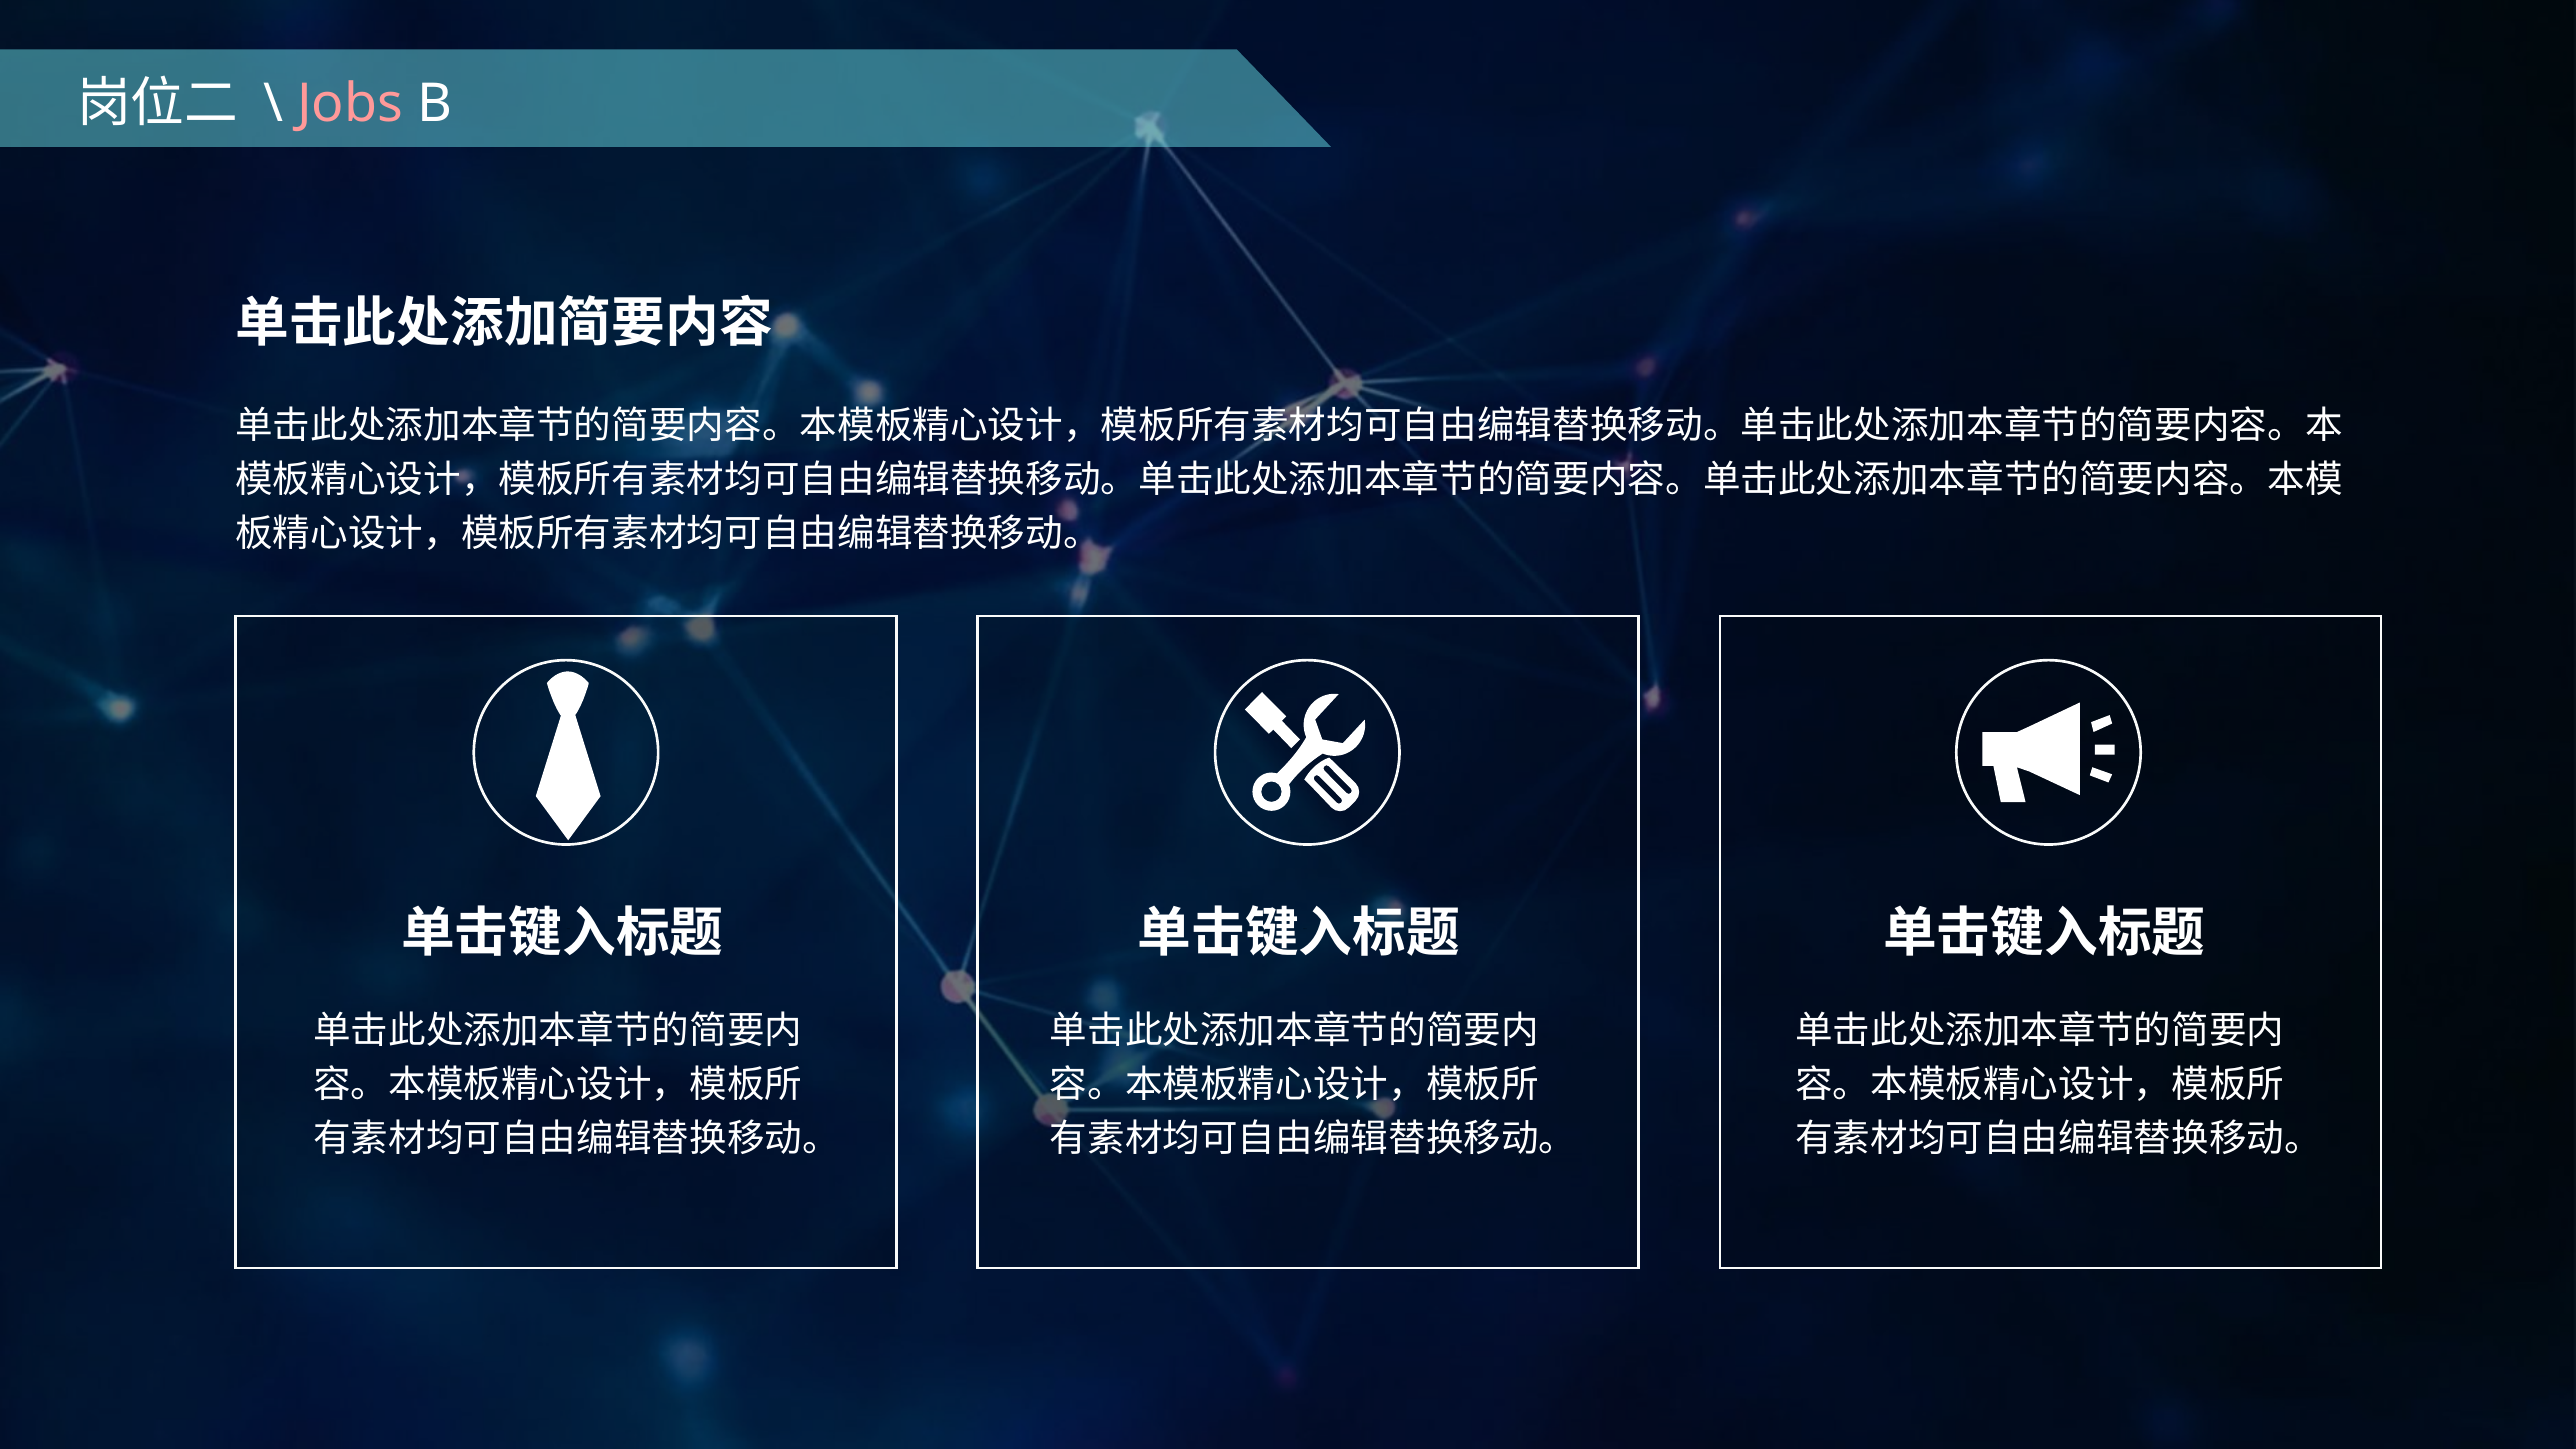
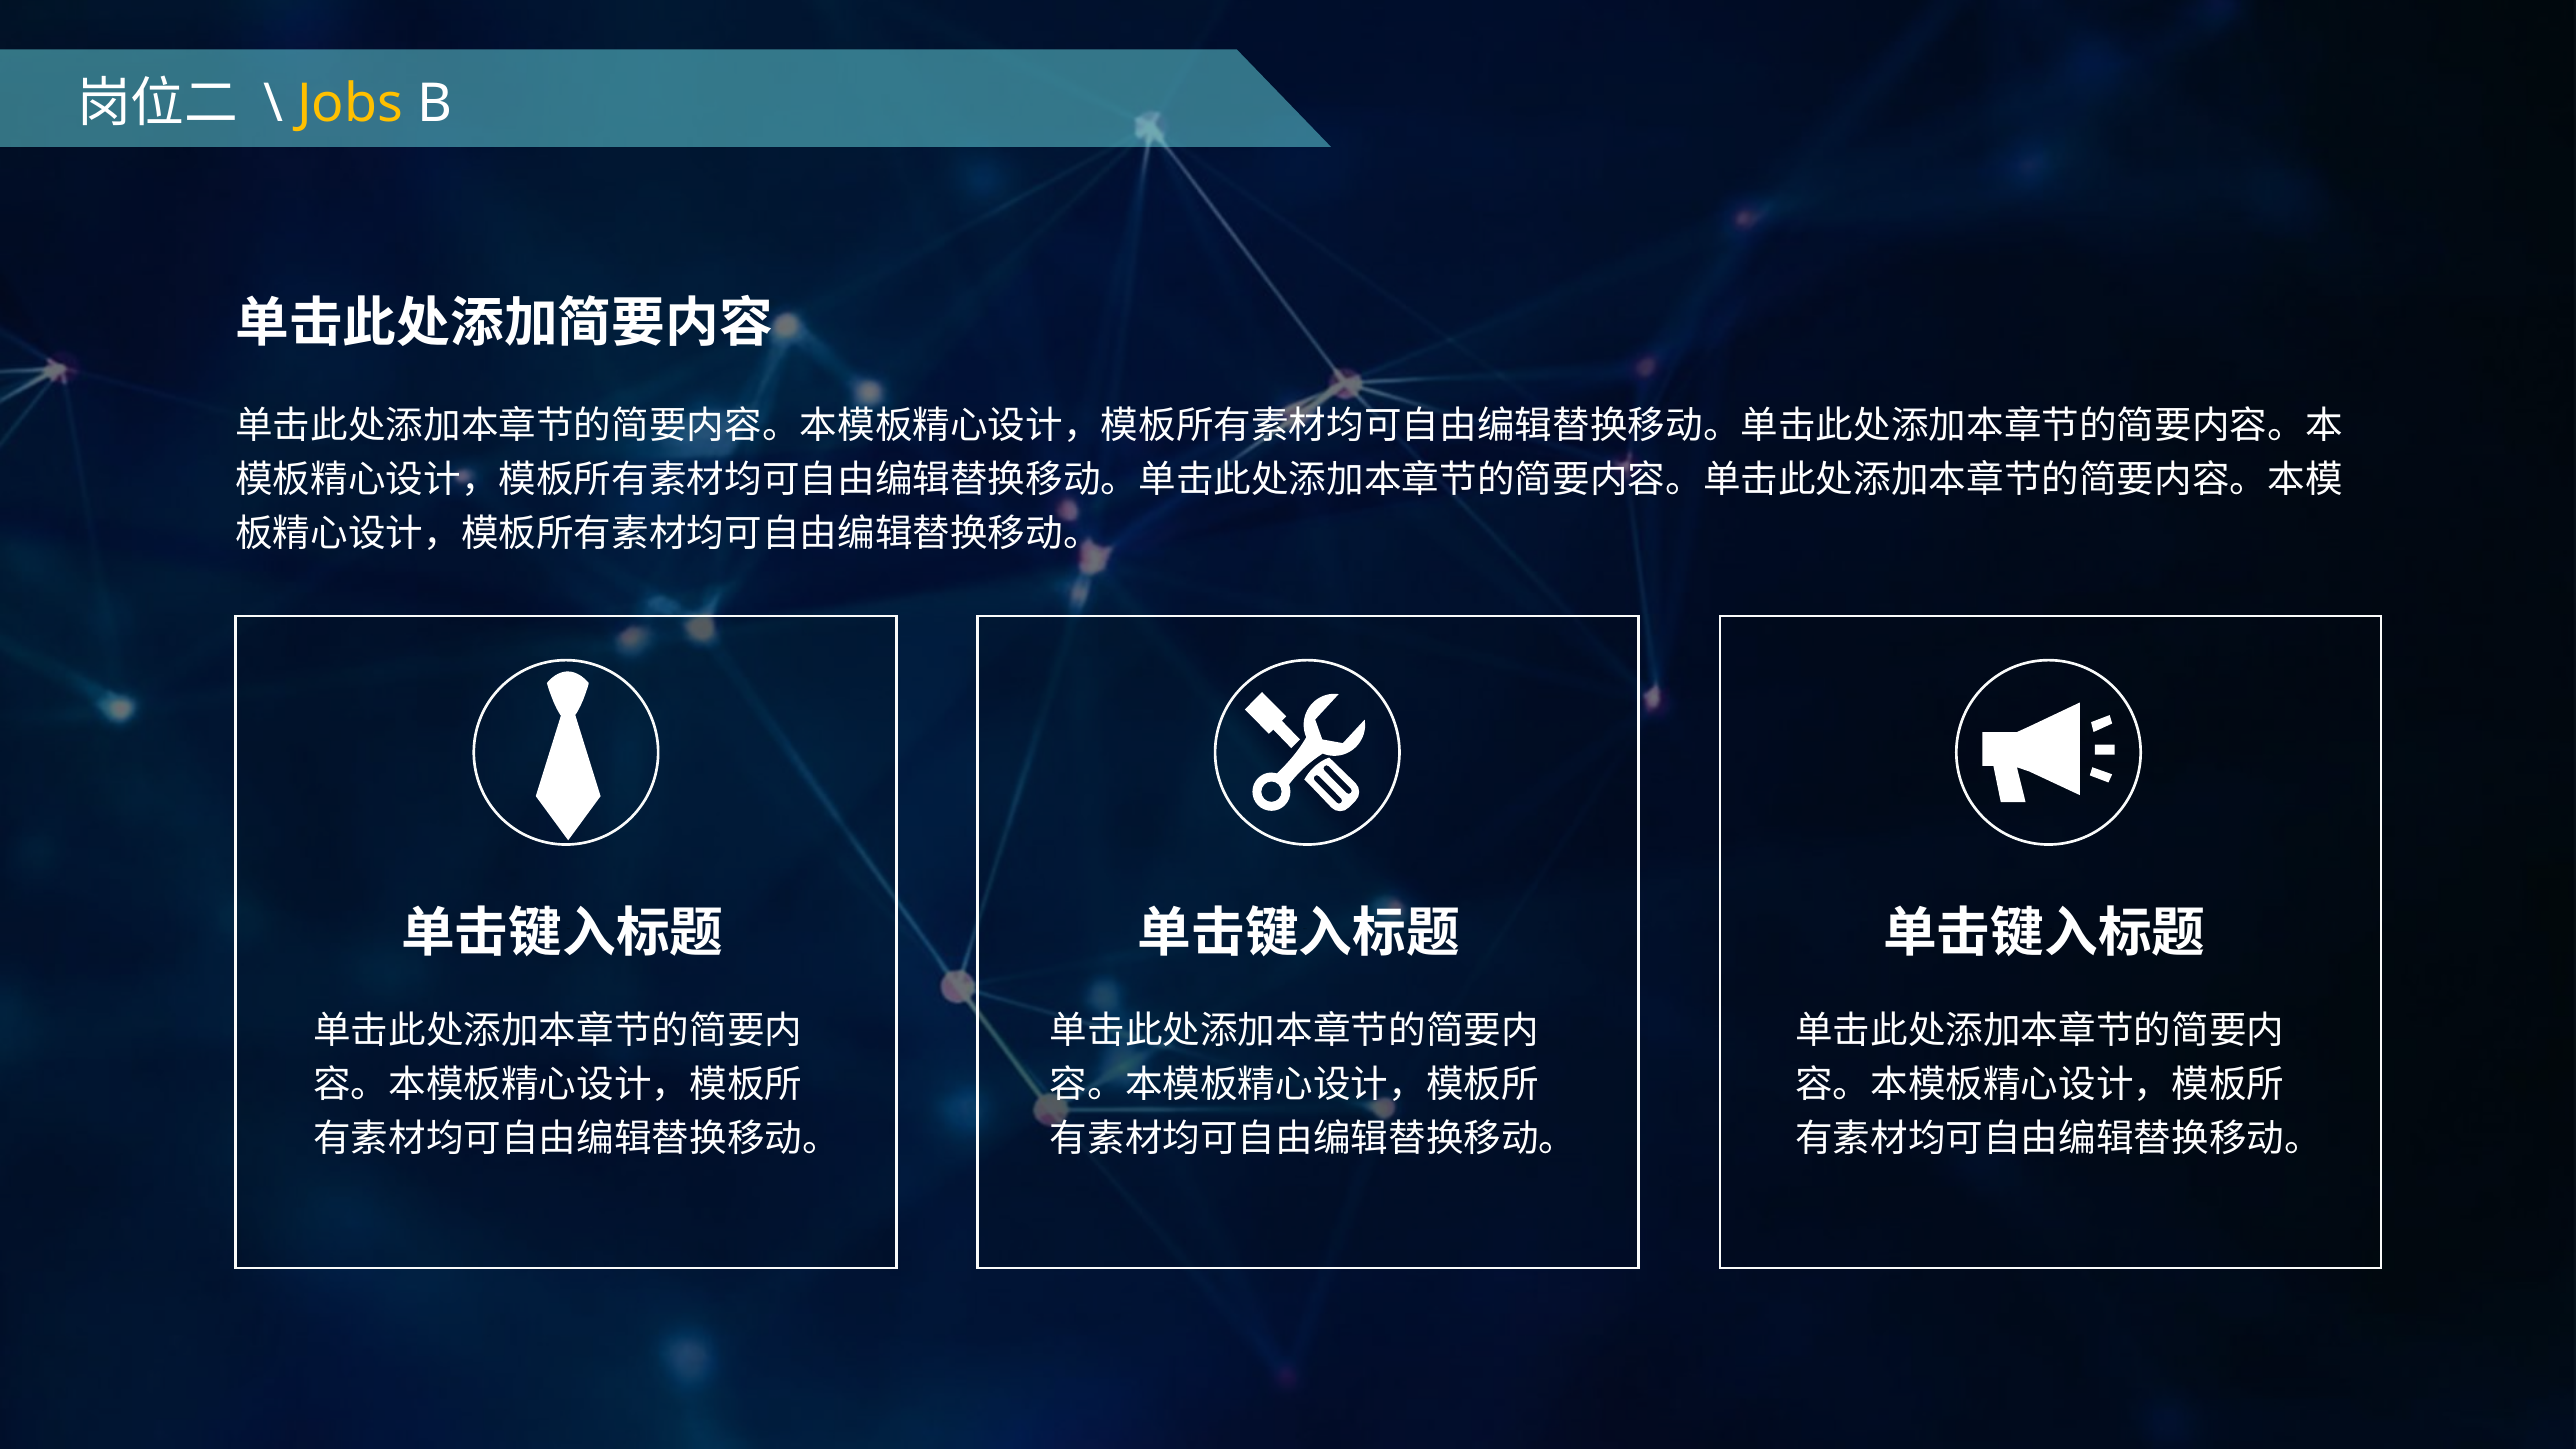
Jobs colour: pink -> yellow
